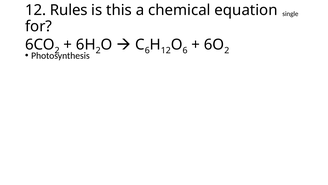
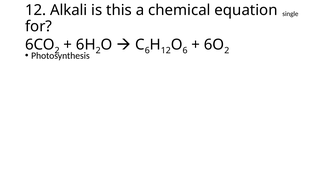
Rules: Rules -> Alkali
